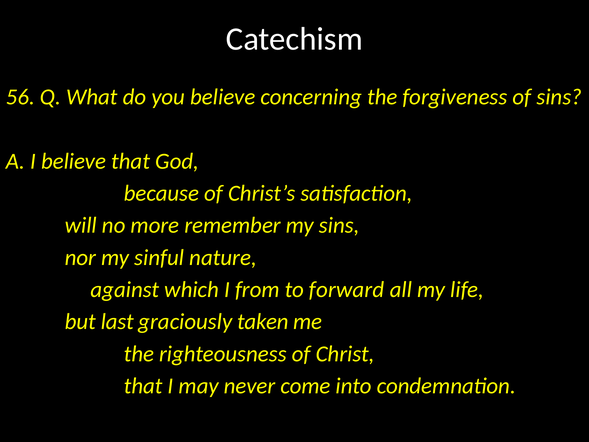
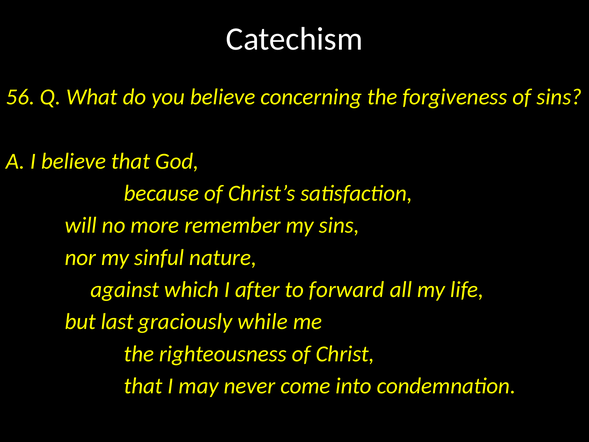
from: from -> after
taken: taken -> while
